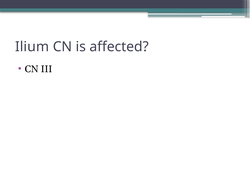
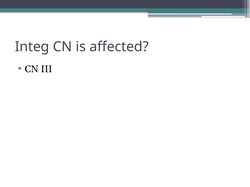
Ilium: Ilium -> Integ
